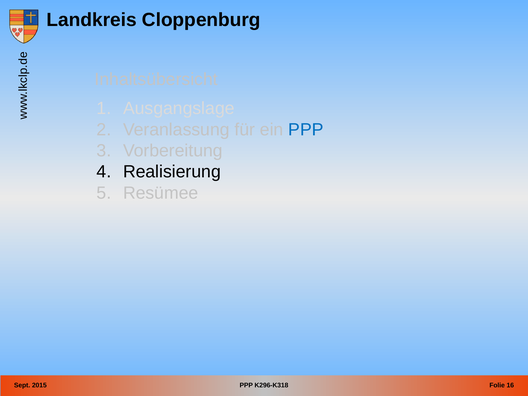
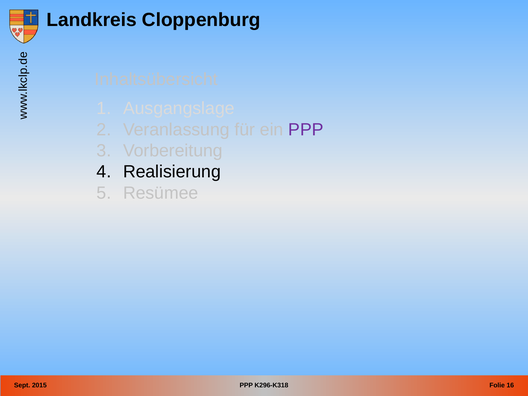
PPP at (306, 130) colour: blue -> purple
